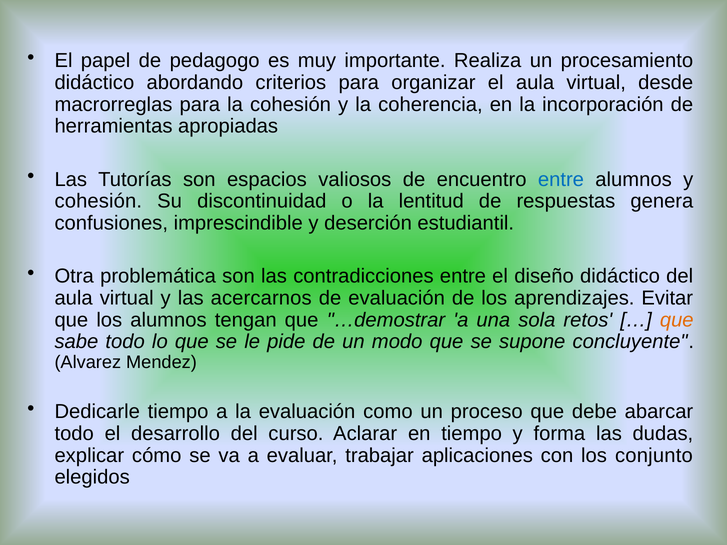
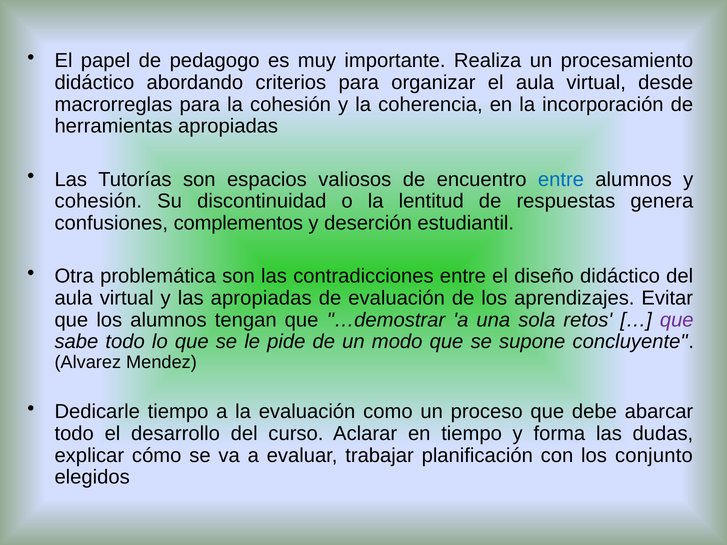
imprescindible: imprescindible -> complementos
las acercarnos: acercarnos -> apropiadas
que at (677, 320) colour: orange -> purple
aplicaciones: aplicaciones -> planificación
